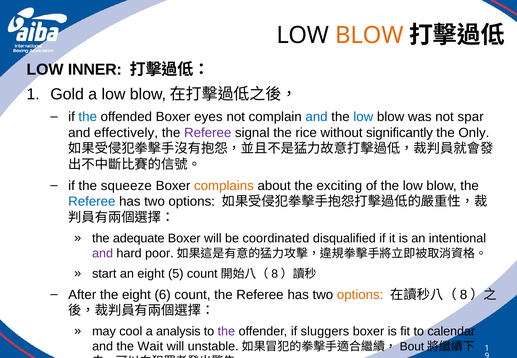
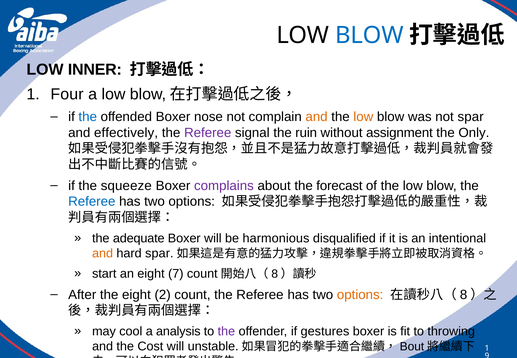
BLOW at (369, 35) colour: orange -> blue
Gold: Gold -> Four
eyes: eyes -> nose
and at (317, 117) colour: blue -> orange
low at (363, 117) colour: blue -> orange
rice: rice -> ruin
significantly: significantly -> assignment
complains colour: orange -> purple
exciting: exciting -> forecast
coordinated: coordinated -> harmonious
and at (103, 253) colour: purple -> orange
hard poor: poor -> spar
eight 5: 5 -> 7
6: 6 -> 2
sluggers: sluggers -> gestures
calendar: calendar -> throwing
Wait: Wait -> Cost
